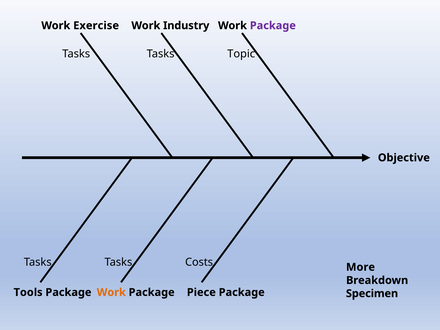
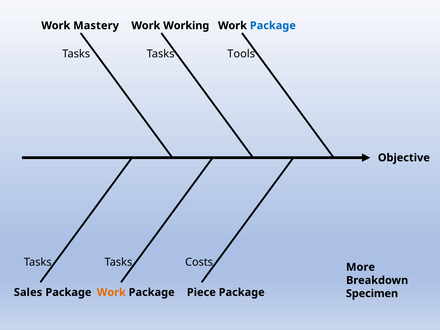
Exercise: Exercise -> Mastery
Industry: Industry -> Working
Package at (273, 26) colour: purple -> blue
Topic: Topic -> Tools
Tools: Tools -> Sales
